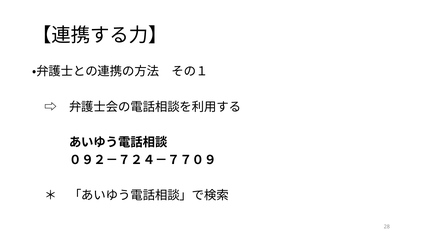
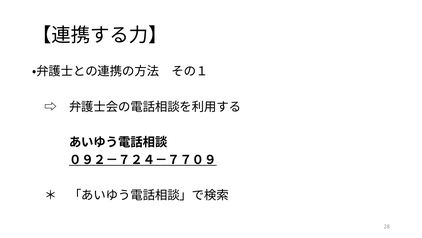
０９２－７２４－７７０９ underline: none -> present
